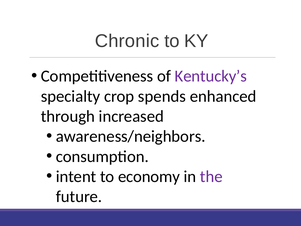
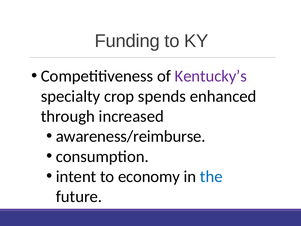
Chronic: Chronic -> Funding
awareness/neighbors: awareness/neighbors -> awareness/reimburse
the colour: purple -> blue
